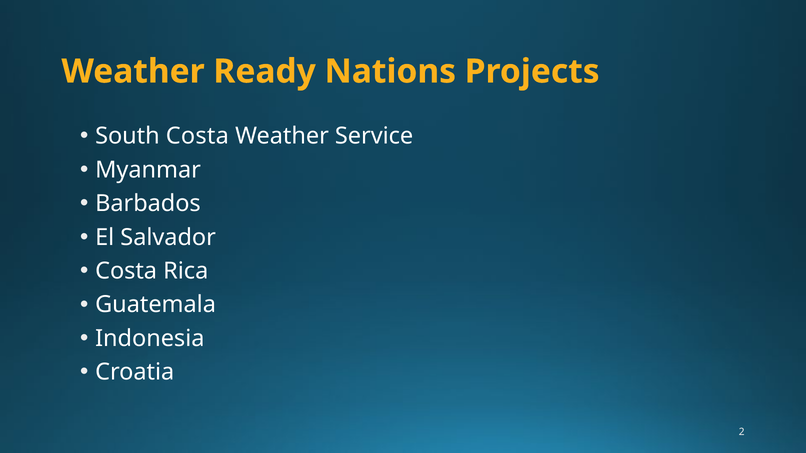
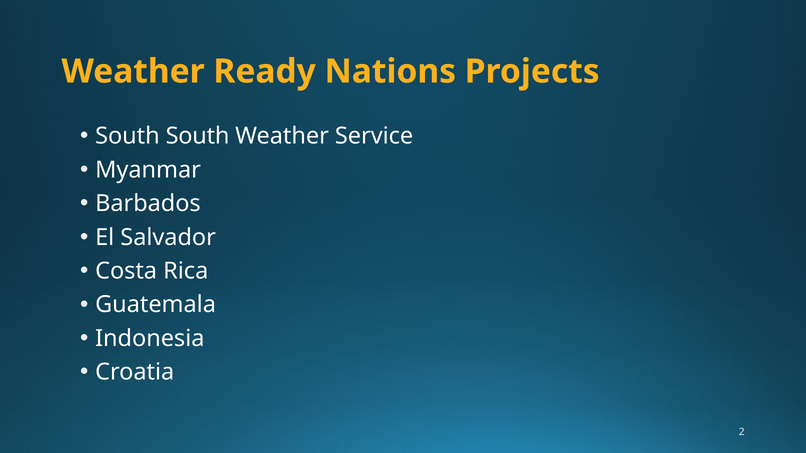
South Costa: Costa -> South
